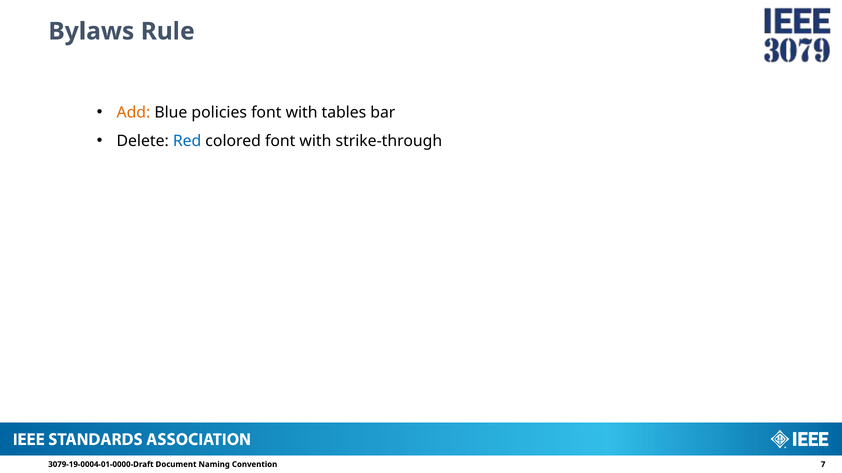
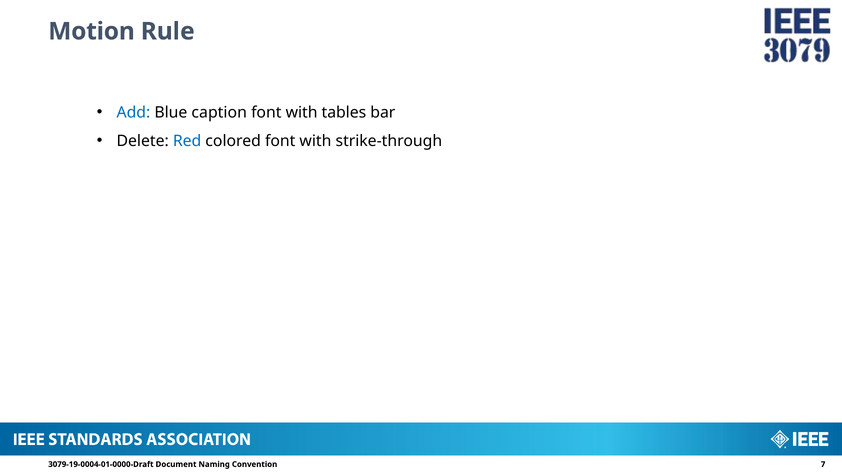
Bylaws: Bylaws -> Motion
Add colour: orange -> blue
policies: policies -> caption
